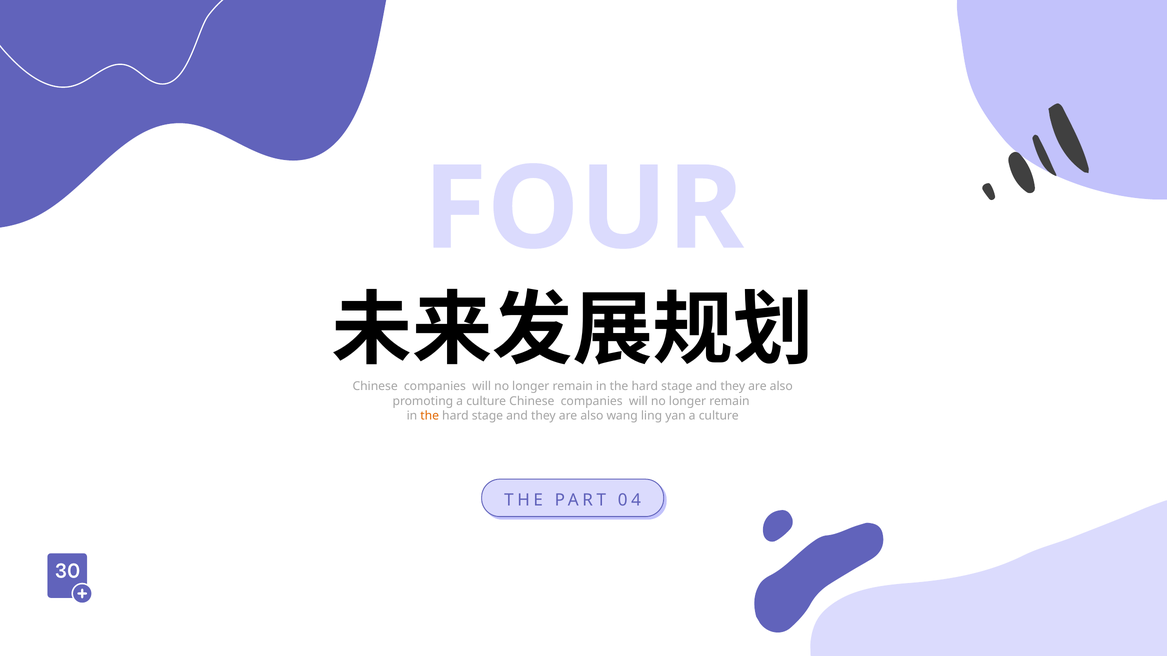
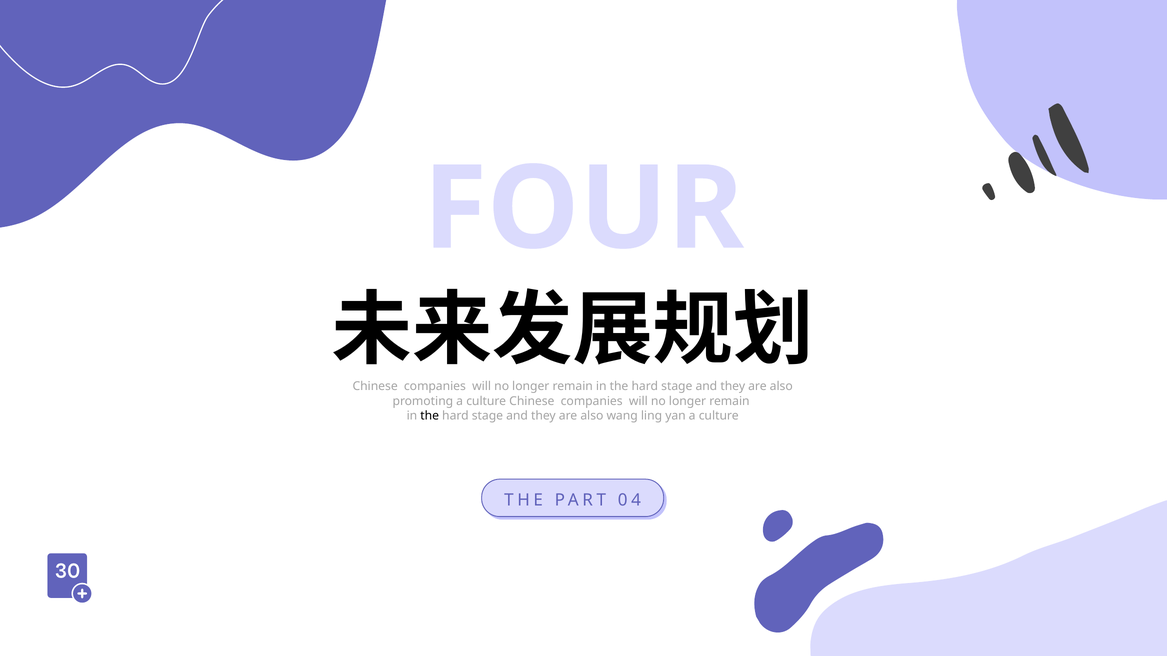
the at (430, 416) colour: orange -> black
